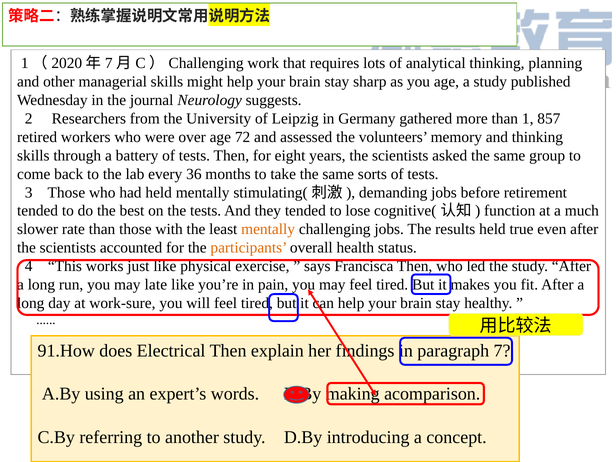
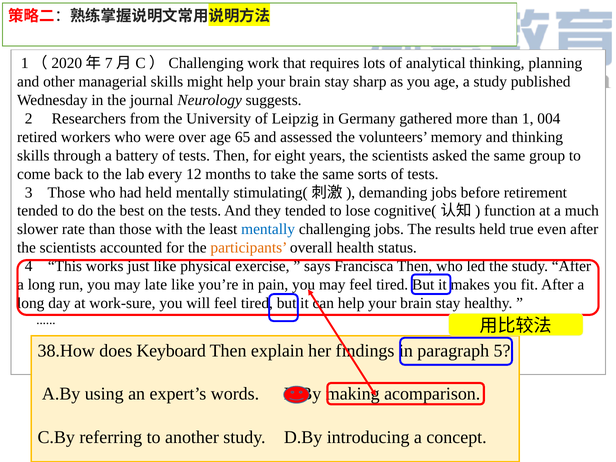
857: 857 -> 004
72: 72 -> 65
36: 36 -> 12
mentally at (268, 229) colour: orange -> blue
91.How: 91.How -> 38.How
Electrical: Electrical -> Keyboard
7: 7 -> 5
